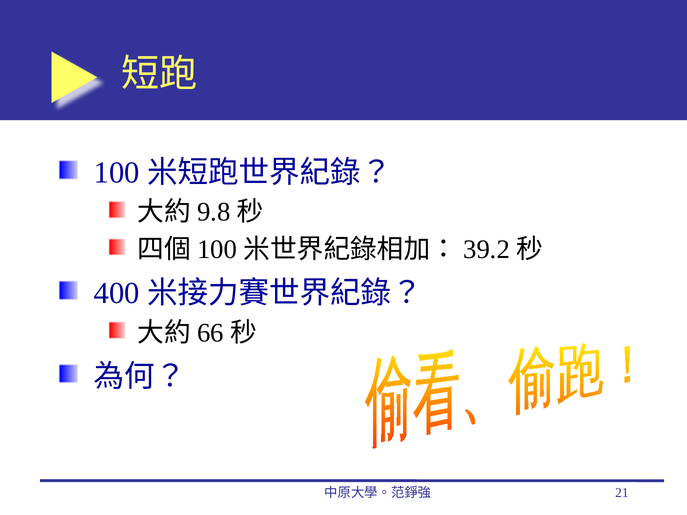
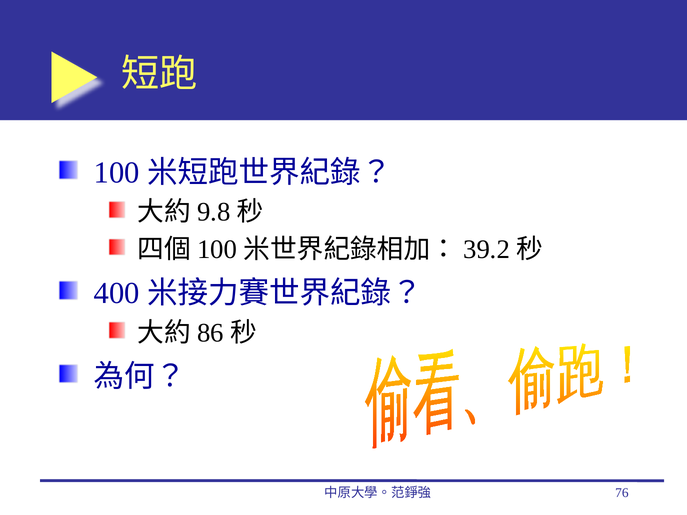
66: 66 -> 86
21: 21 -> 76
